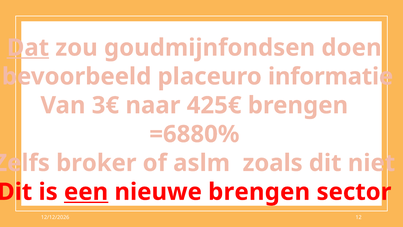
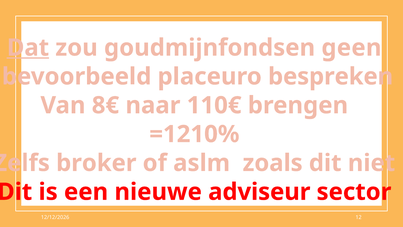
doen: doen -> geen
informatie: informatie -> bespreken
3€: 3€ -> 8€
425€: 425€ -> 110€
=6880%: =6880% -> =1210%
een underline: present -> none
nieuwe brengen: brengen -> adviseur
